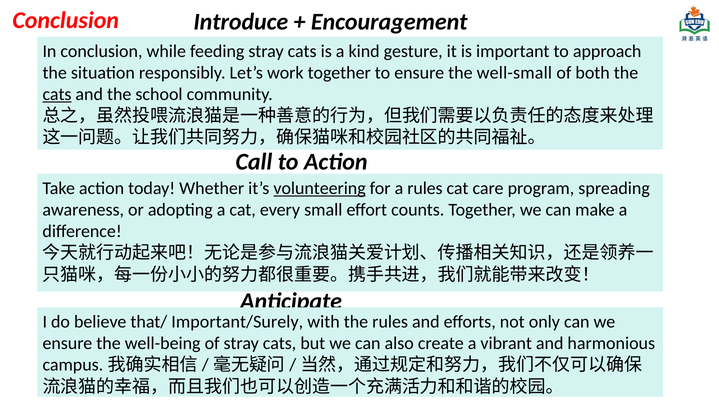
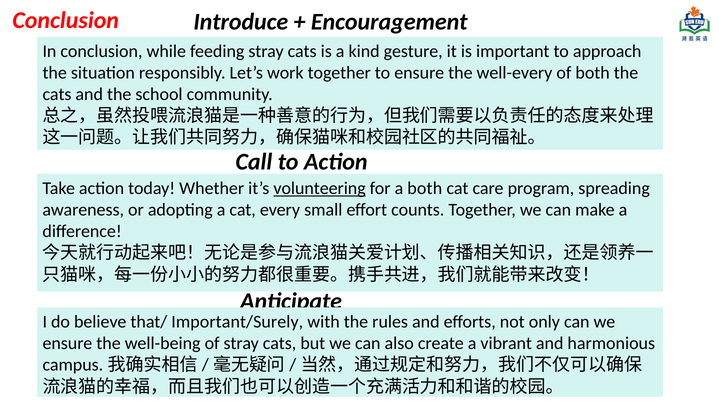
well-small: well-small -> well-every
cats at (57, 95) underline: present -> none
a rules: rules -> both
